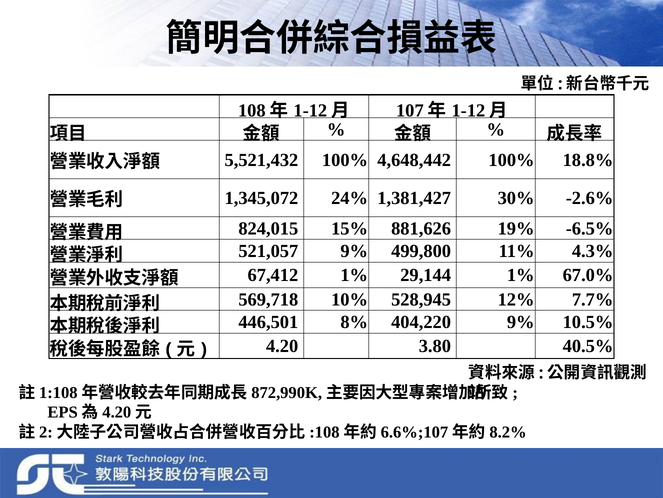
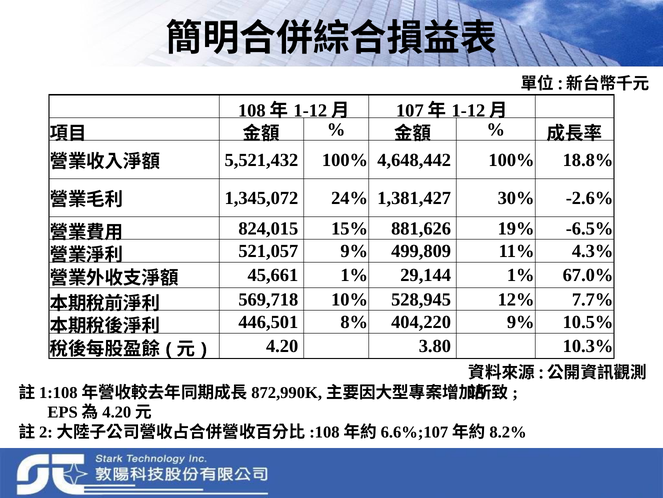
499,800: 499,800 -> 499,809
67,412: 67,412 -> 45,661
40.5%: 40.5% -> 10.3%
